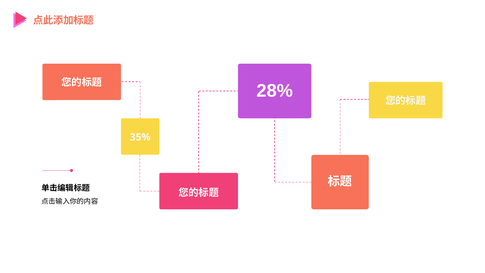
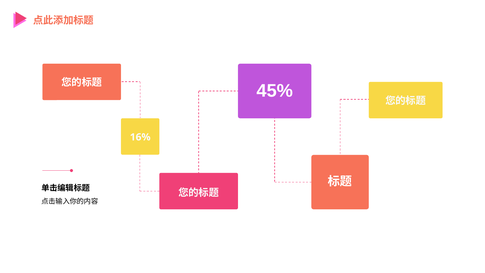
28%: 28% -> 45%
35%: 35% -> 16%
